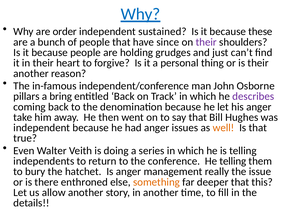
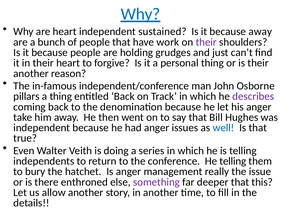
are order: order -> heart
because these: these -> away
since: since -> work
a bring: bring -> thing
well colour: orange -> blue
something colour: orange -> purple
